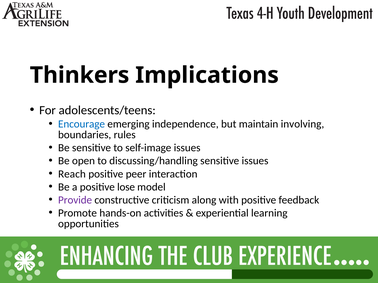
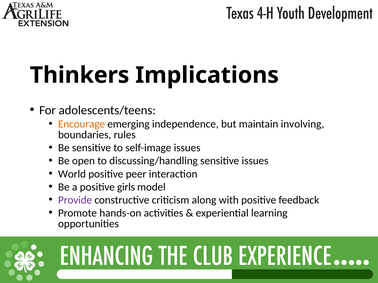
Encourage colour: blue -> orange
Reach: Reach -> World
lose: lose -> girls
